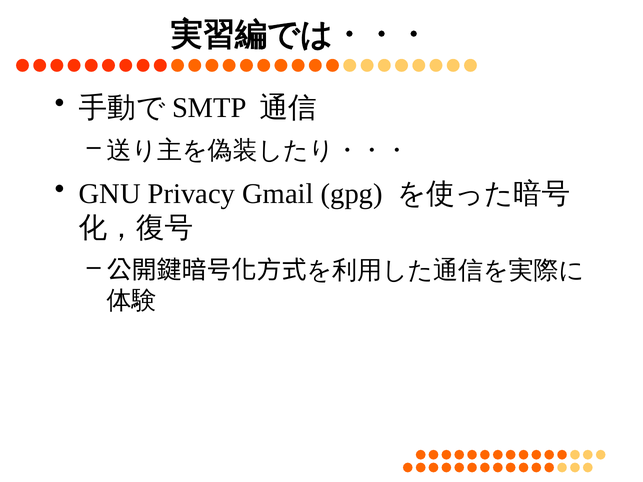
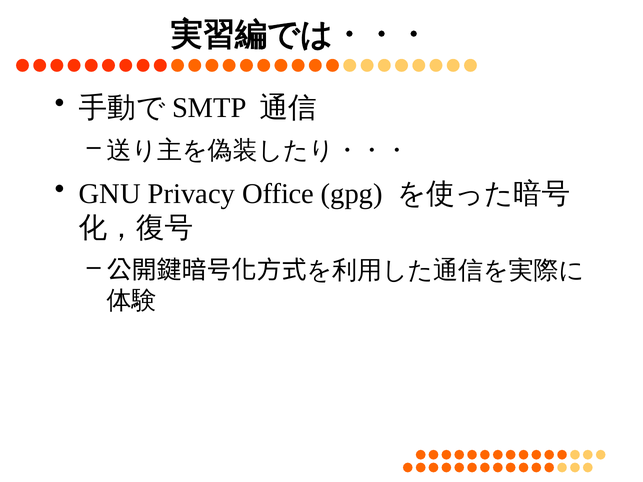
Gmail: Gmail -> Office
